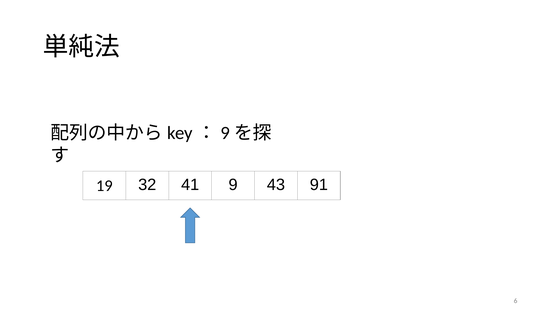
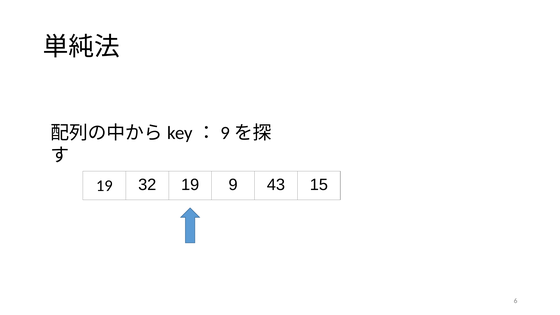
32 41: 41 -> 19
91: 91 -> 15
